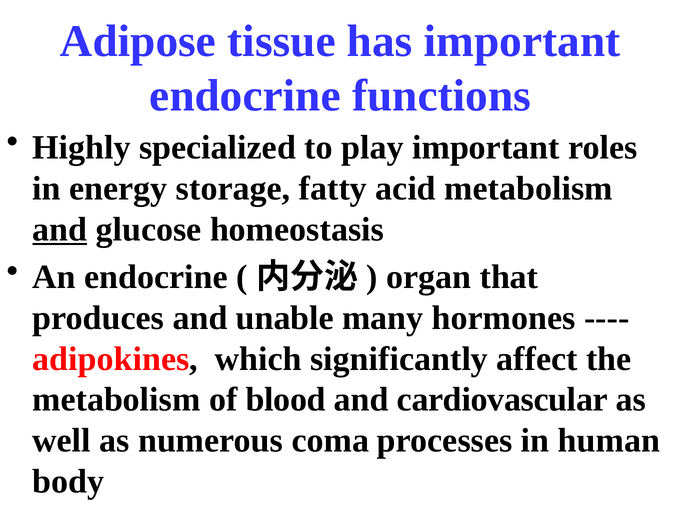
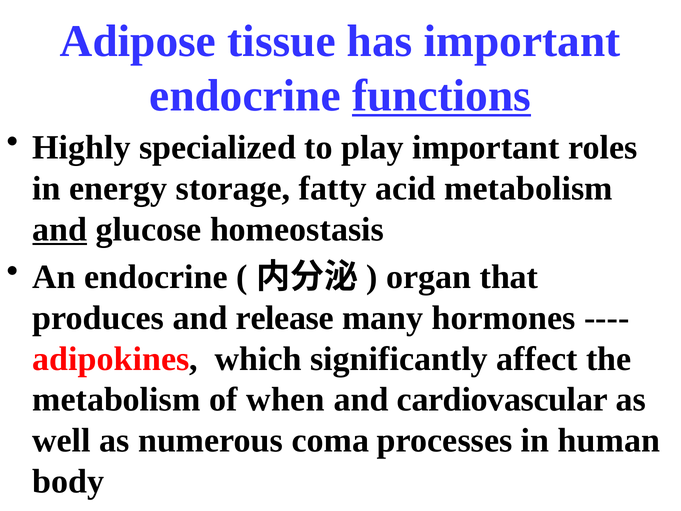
functions underline: none -> present
unable: unable -> release
blood: blood -> when
